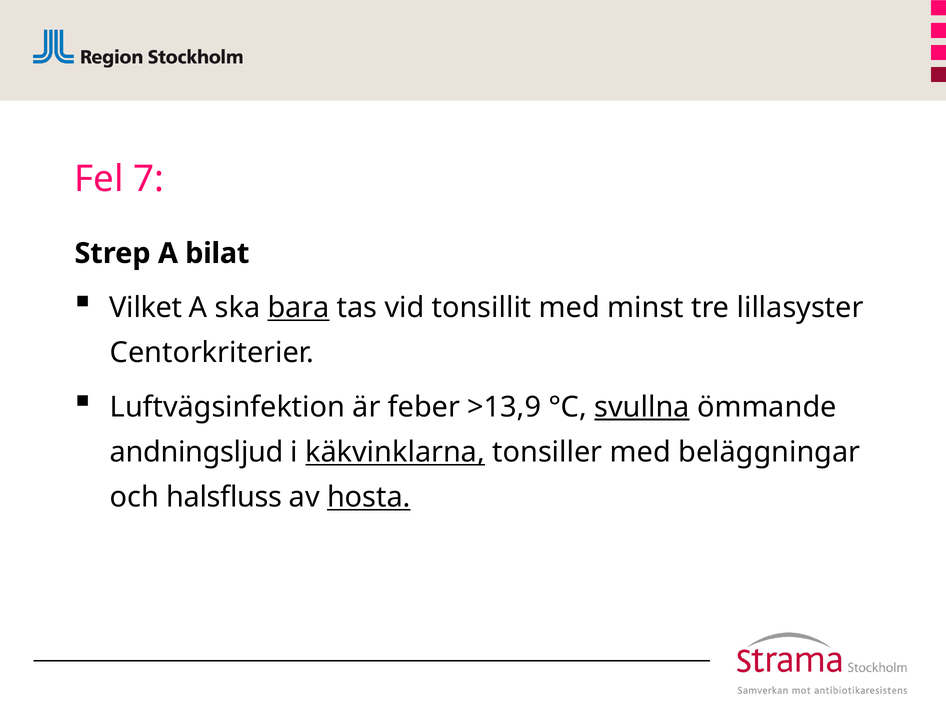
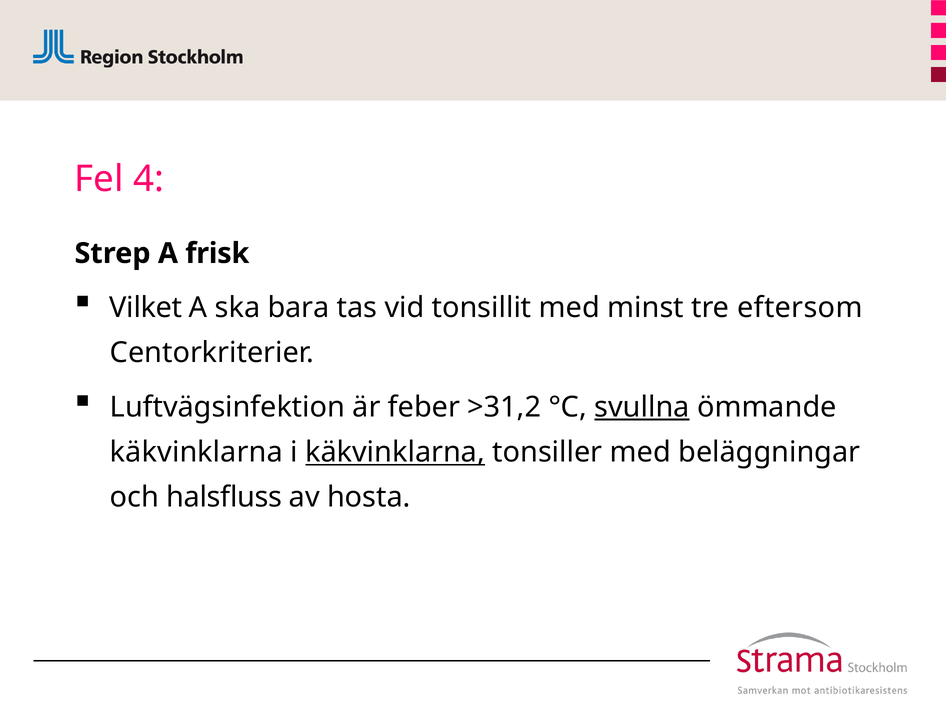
7: 7 -> 4
bilat: bilat -> frisk
bara underline: present -> none
lillasyster: lillasyster -> eftersom
>13,9: >13,9 -> >31,2
andningsljud at (197, 452): andningsljud -> käkvinklarna
hosta underline: present -> none
